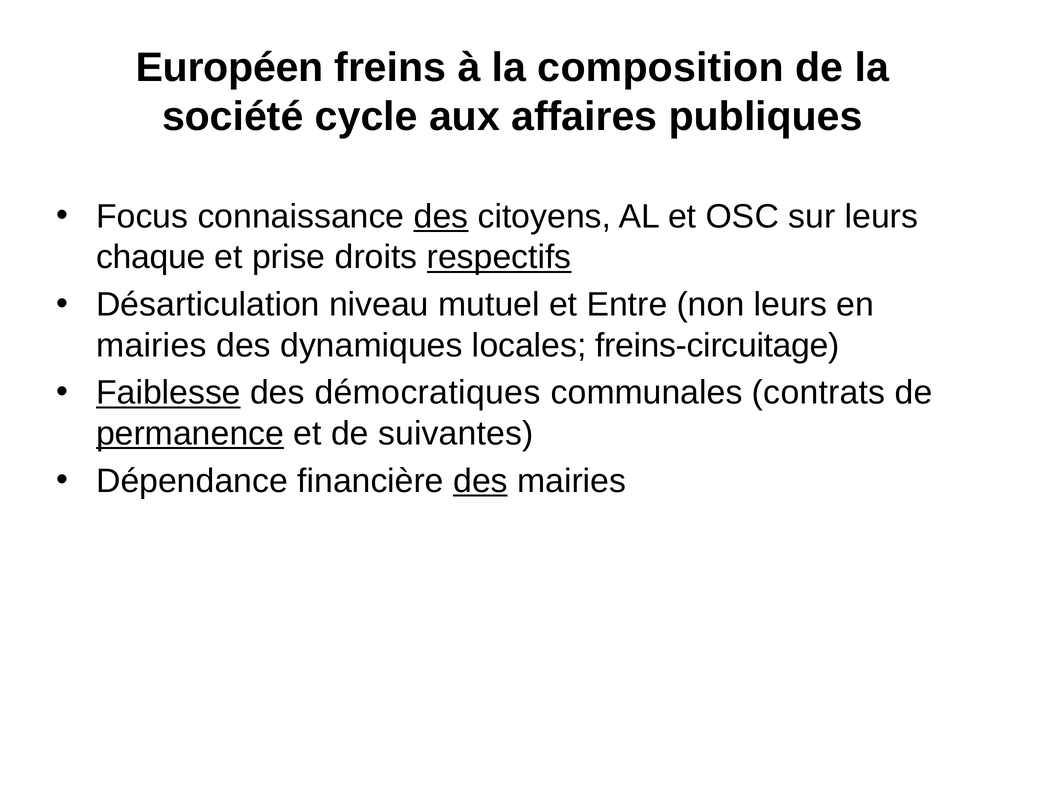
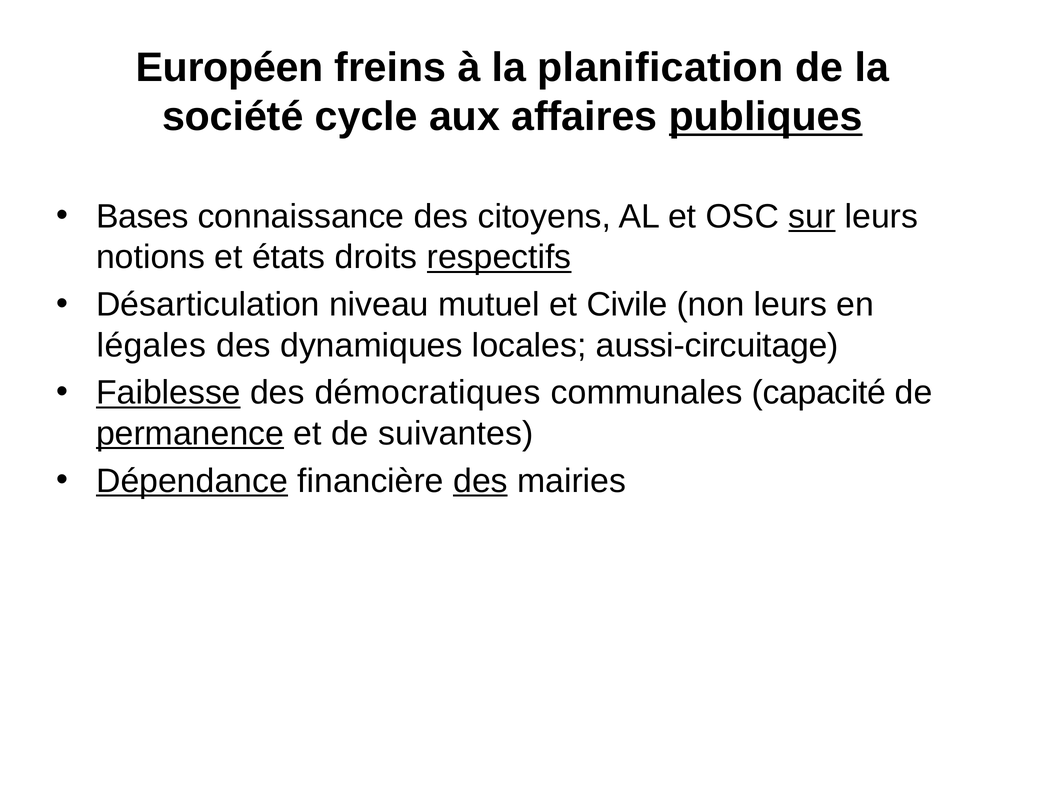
composition: composition -> planification
publiques underline: none -> present
Focus: Focus -> Bases
des at (441, 217) underline: present -> none
sur underline: none -> present
chaque: chaque -> notions
prise: prise -> états
Entre: Entre -> Civile
mairies at (151, 345): mairies -> légales
freins-circuitage: freins-circuitage -> aussi-circuitage
contrats: contrats -> capacité
Dépendance underline: none -> present
